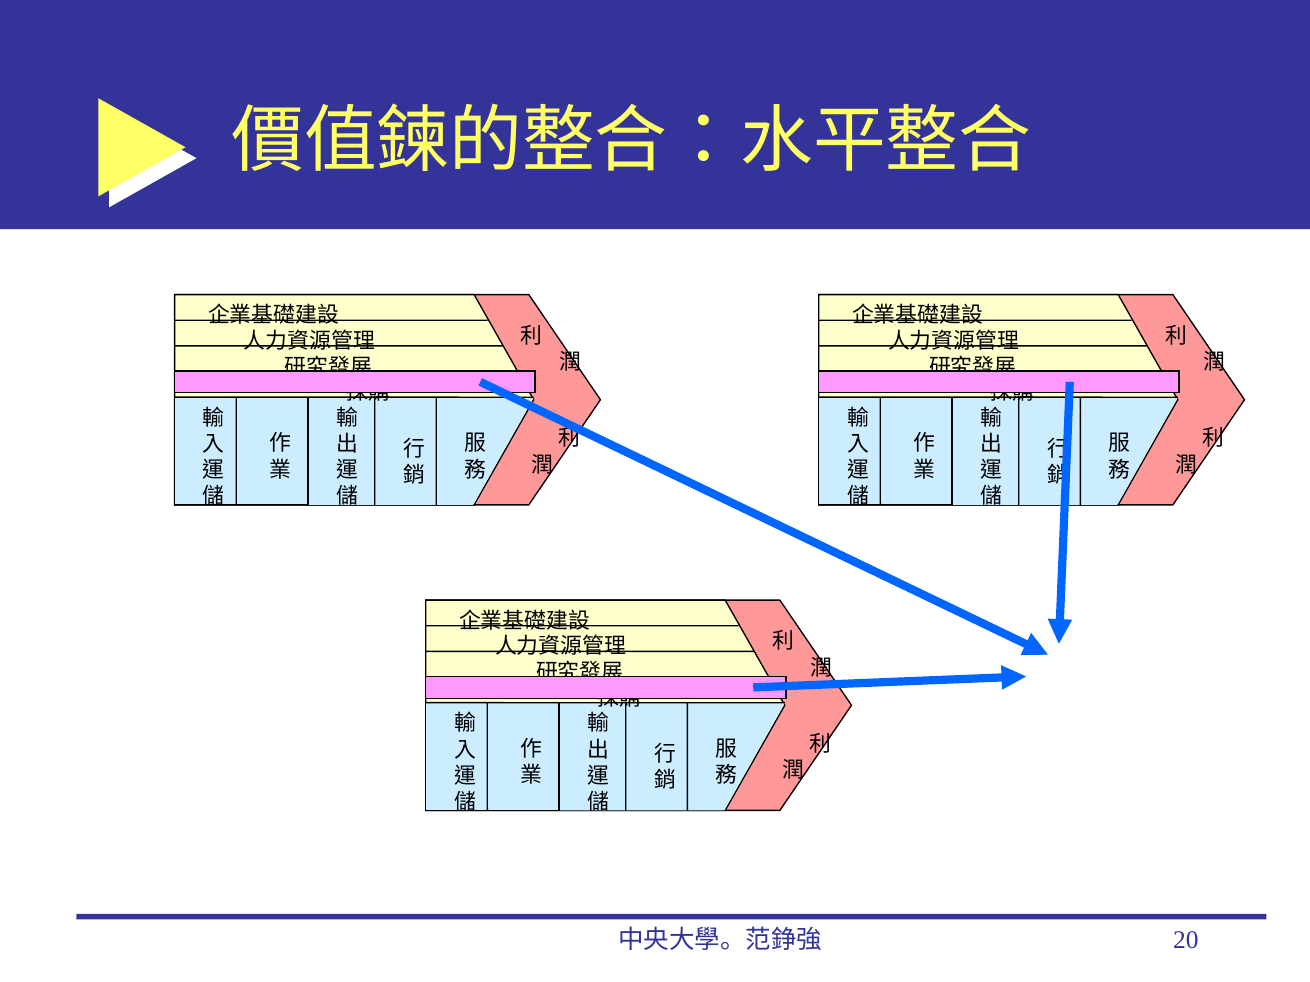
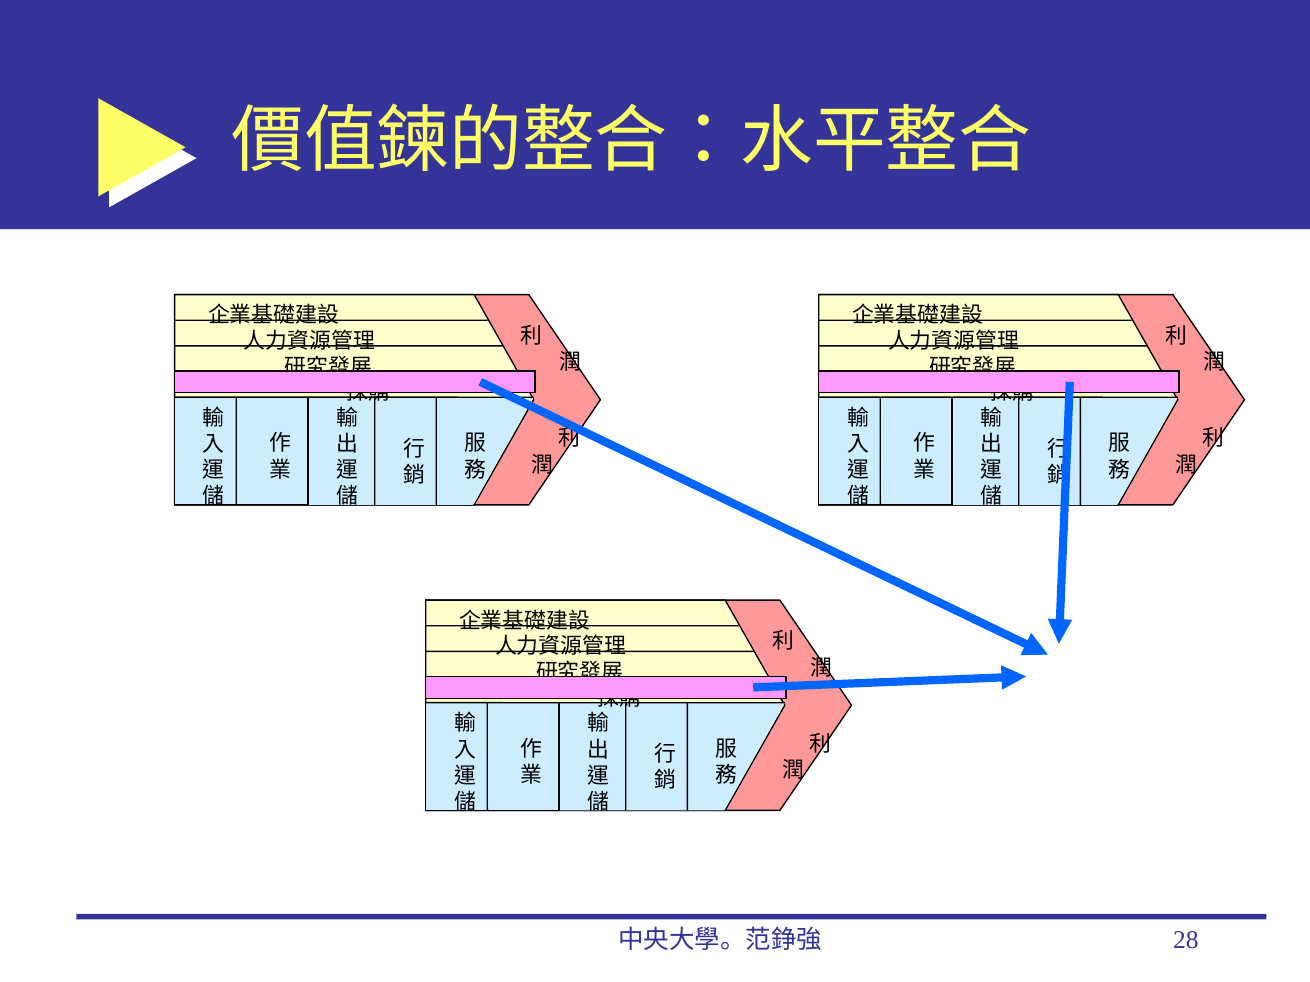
20: 20 -> 28
